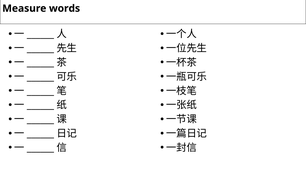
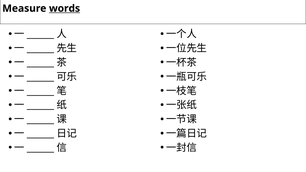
words underline: none -> present
